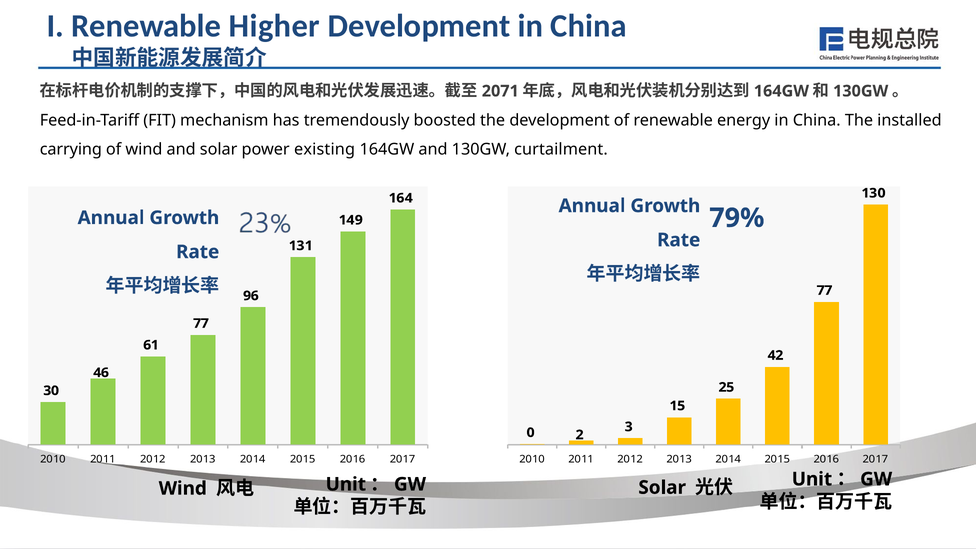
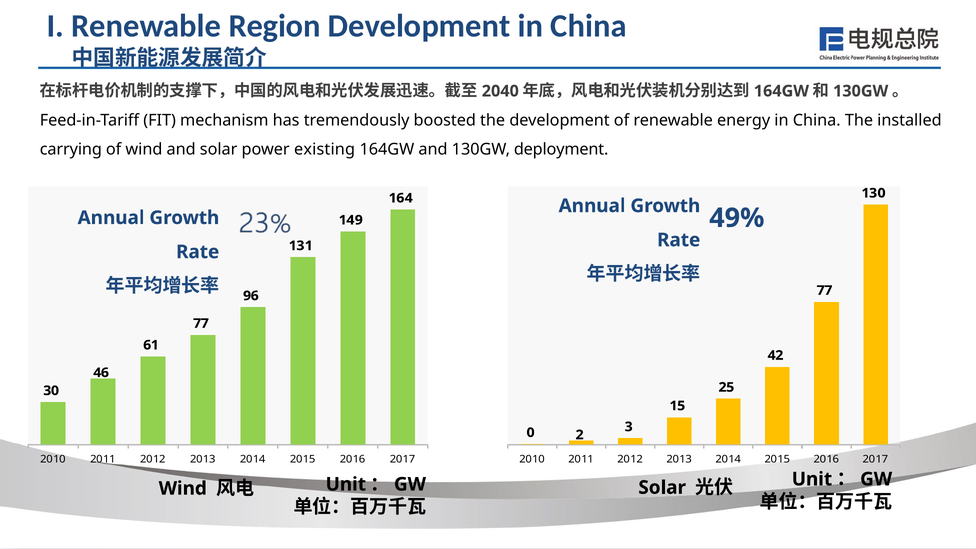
Higher: Higher -> Region
2071: 2071 -> 2040
curtailment: curtailment -> deployment
79%: 79% -> 49%
